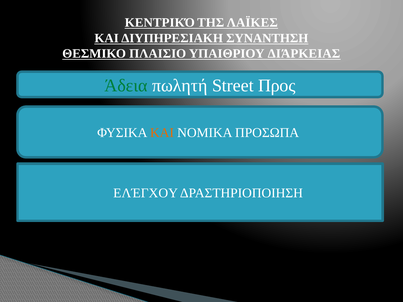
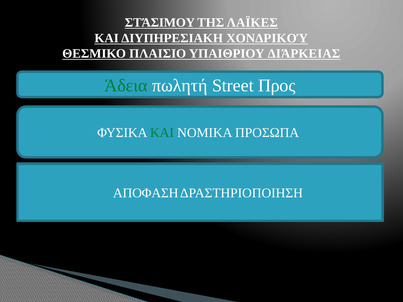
ΚΕΝΤΡΙΚΌ: ΚΕΝΤΡΙΚΌ -> ΣΤΆΣΙΜΟΥ
ΣΥΝΑΝΤΗΣΗ: ΣΥΝΑΝΤΗΣΗ -> ΧΟΝΔΡΙΚΟΎ
ΚΑΙ at (162, 133) colour: orange -> green
ΕΛΈΓΧΟΥ: ΕΛΈΓΧΟΥ -> ΑΠΟΦΑΣΗ
